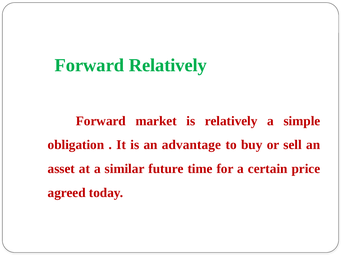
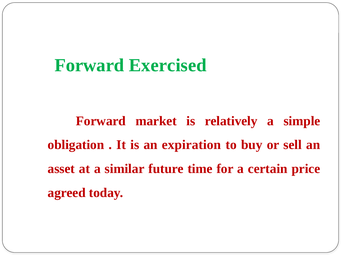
Forward Relatively: Relatively -> Exercised
advantage: advantage -> expiration
